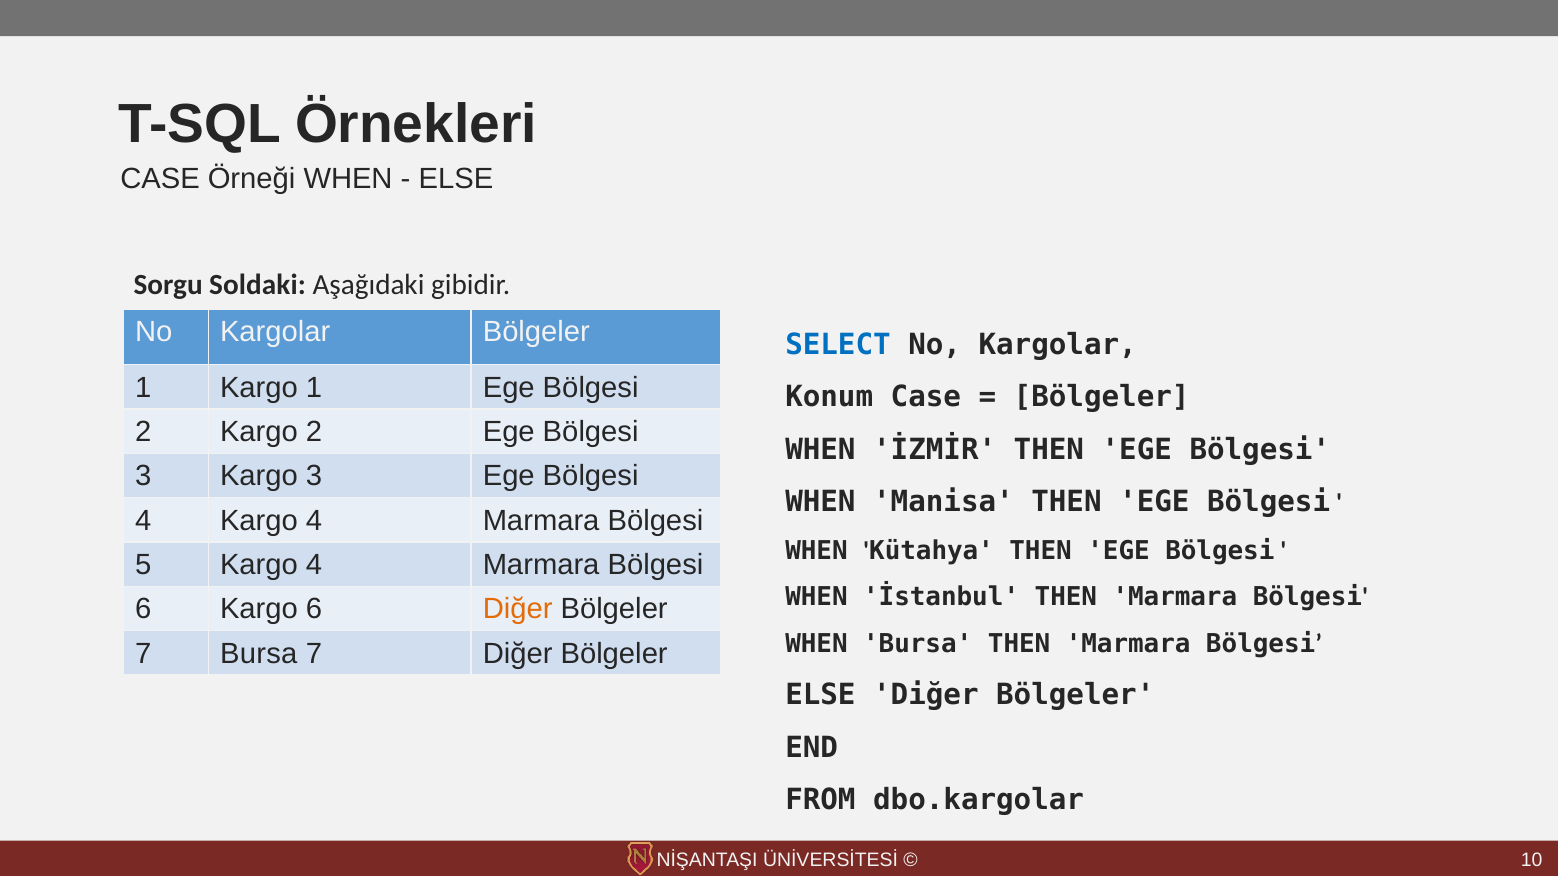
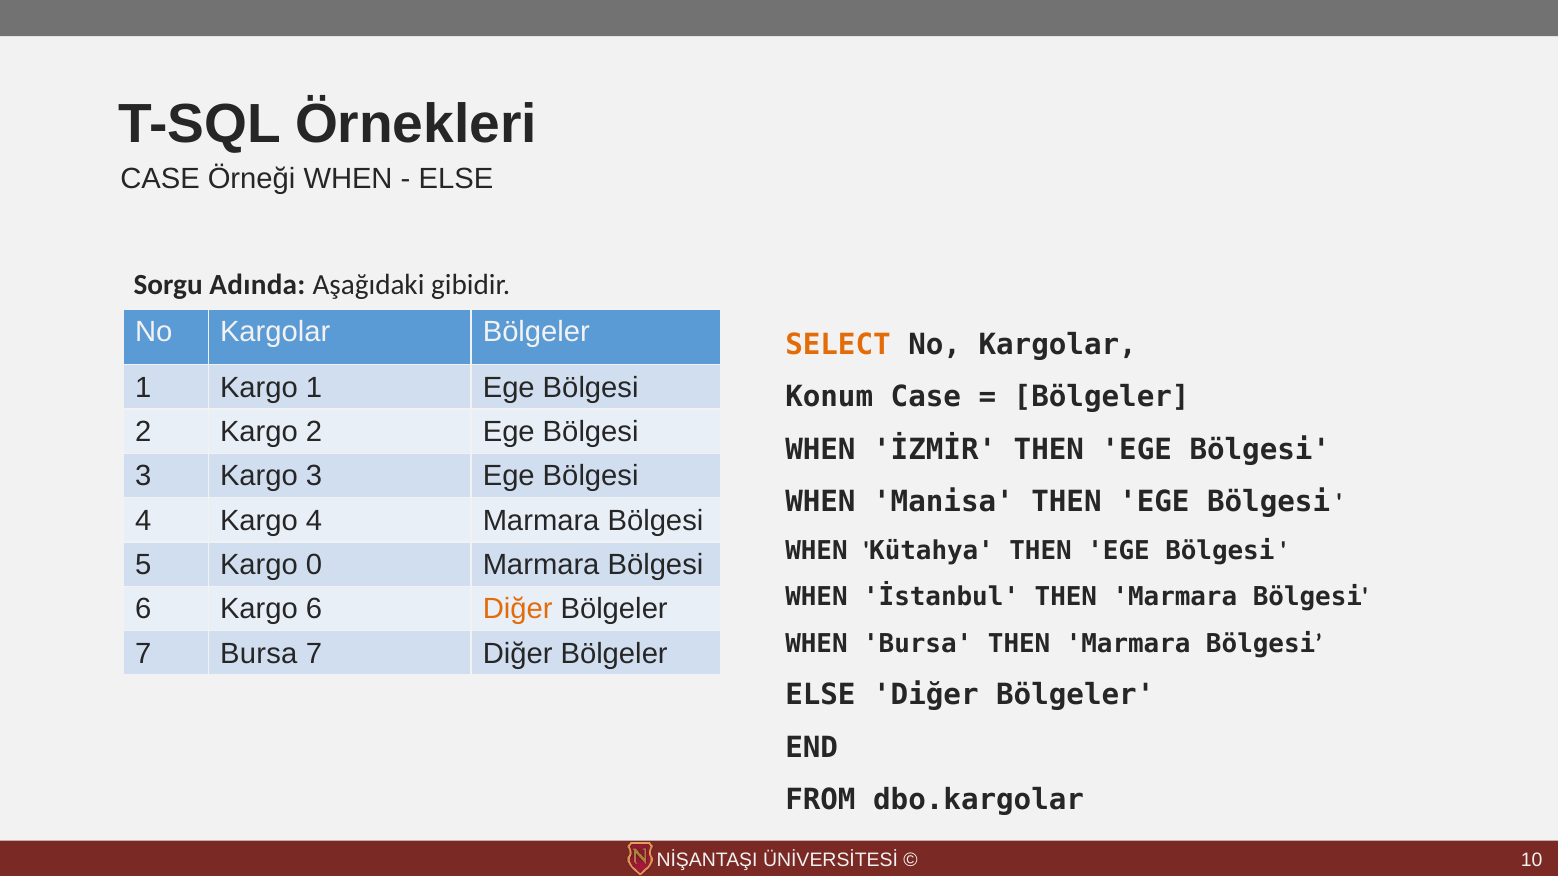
Soldaki: Soldaki -> Adında
SELECT colour: blue -> orange
5 Kargo 4: 4 -> 0
